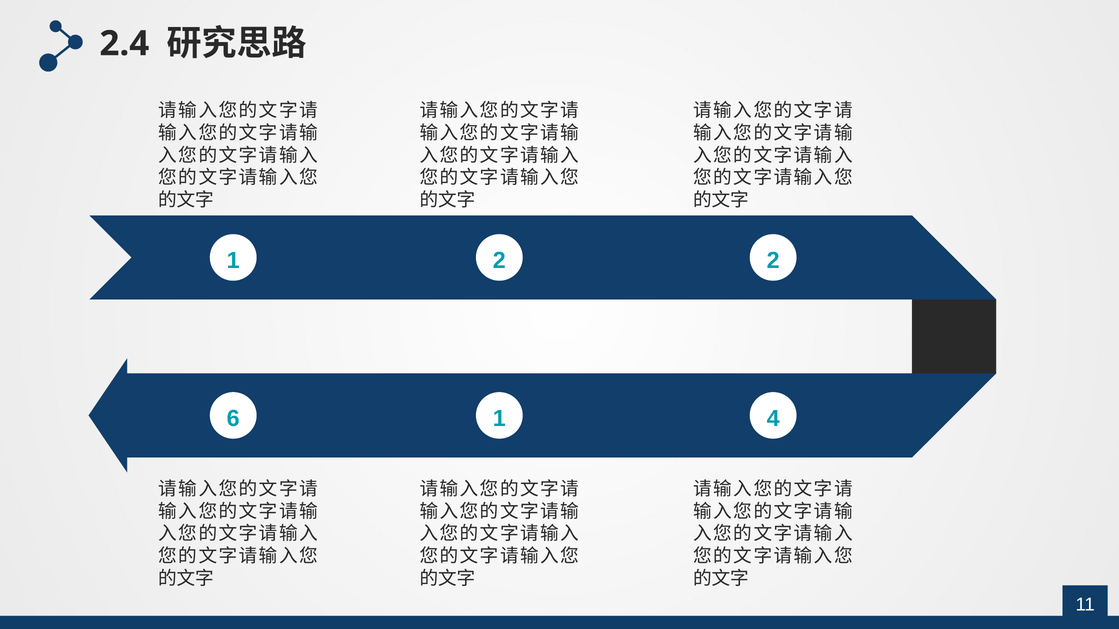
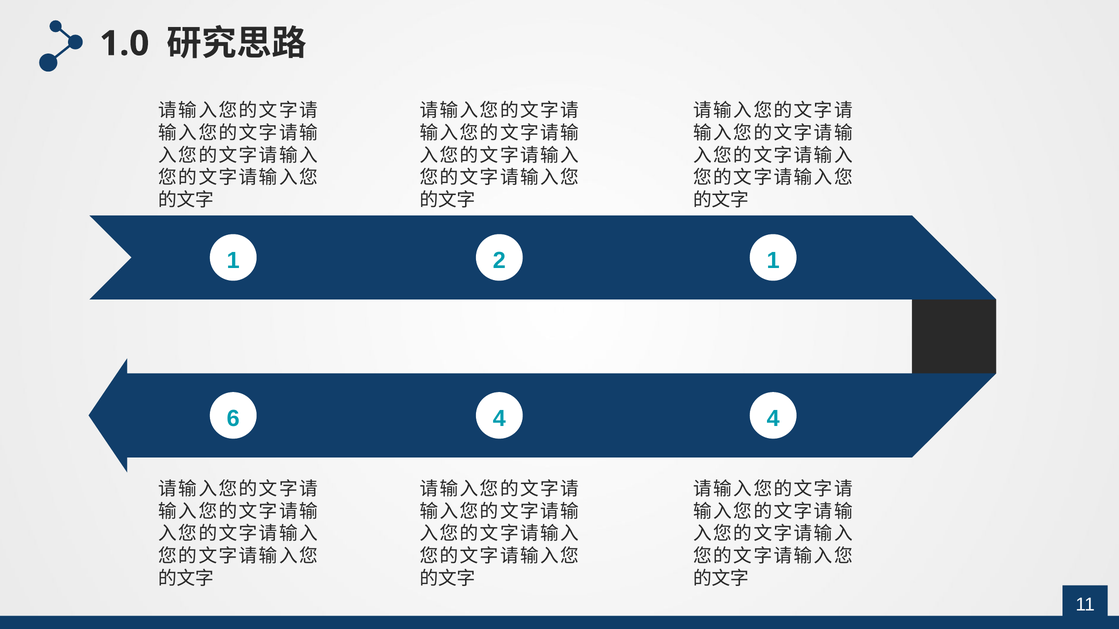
2.4: 2.4 -> 1.0
2 2: 2 -> 1
6 1: 1 -> 4
